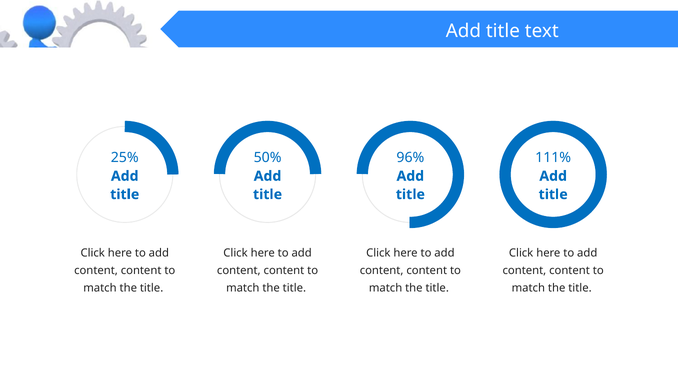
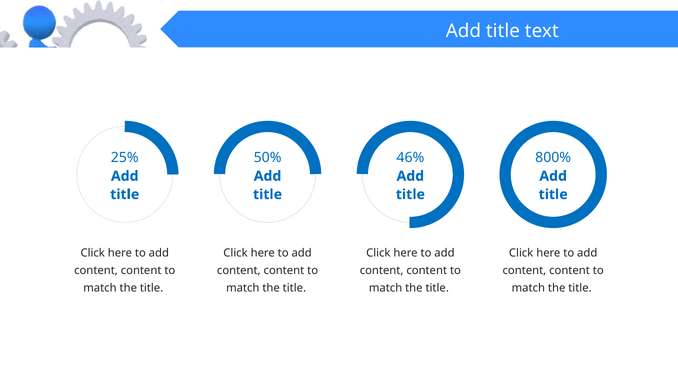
96%: 96% -> 46%
111%: 111% -> 800%
